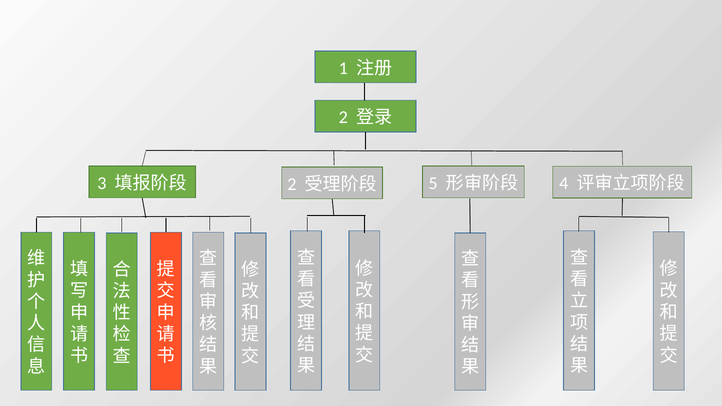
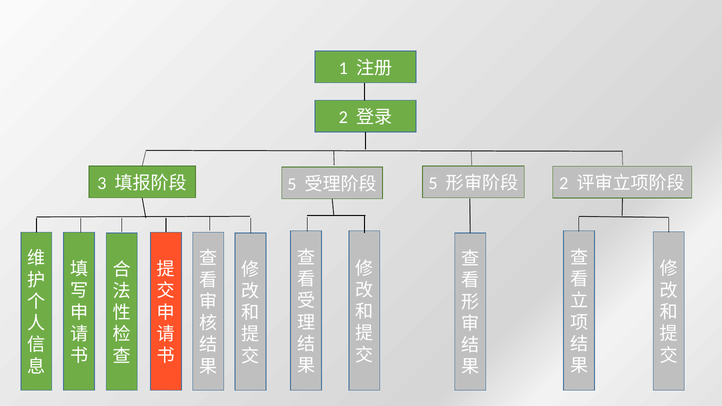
2 at (292, 184): 2 -> 5
4 at (564, 183): 4 -> 2
